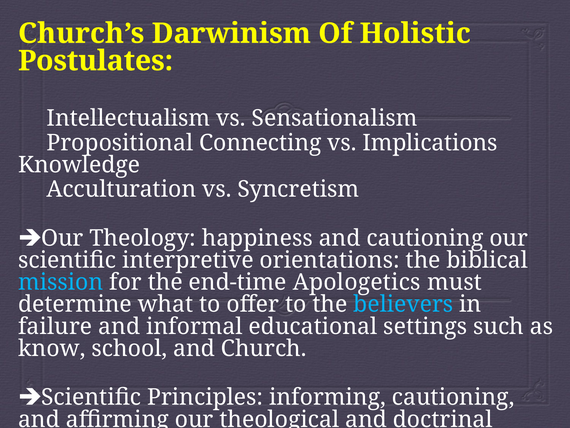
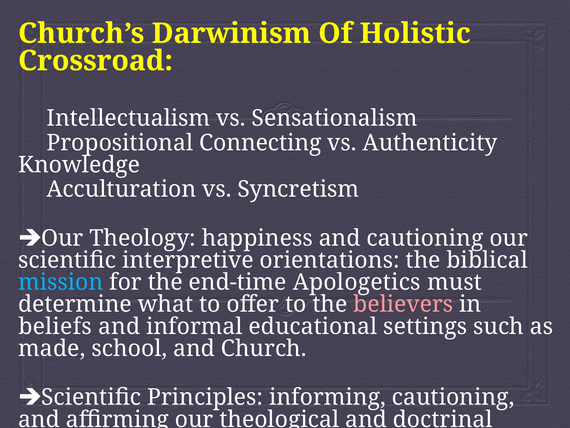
Postulates: Postulates -> Crossroad
Implications: Implications -> Authenticity
believers colour: light blue -> pink
failure: failure -> beliefs
know: know -> made
